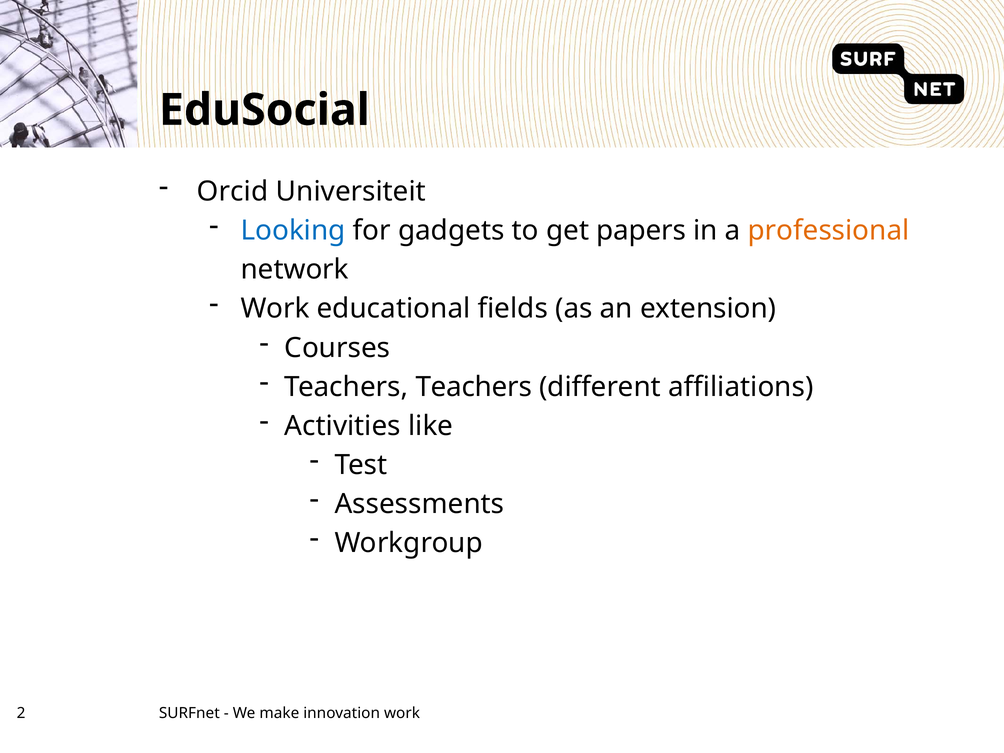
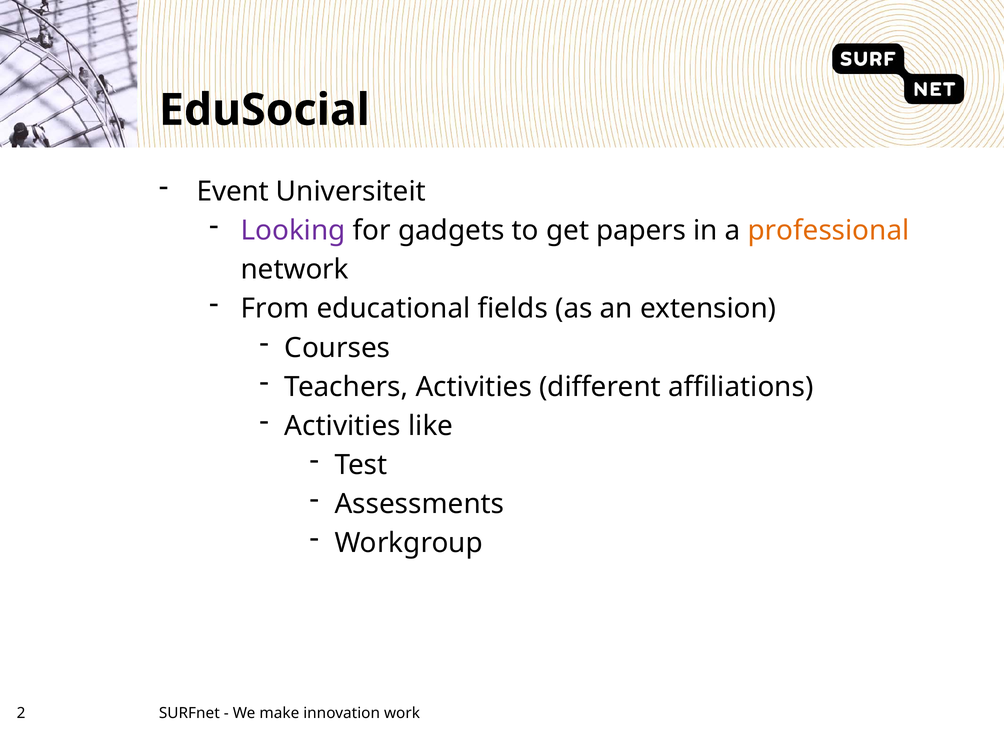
Orcid: Orcid -> Event
Looking colour: blue -> purple
Work at (275, 309): Work -> From
Teachers Teachers: Teachers -> Activities
